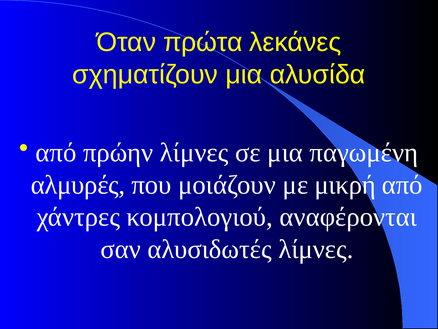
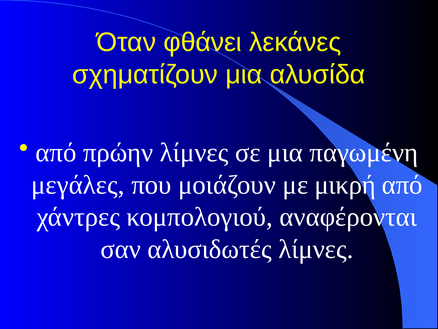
πρώτα: πρώτα -> φθάνει
αλμυρές: αλμυρές -> μεγάλες
